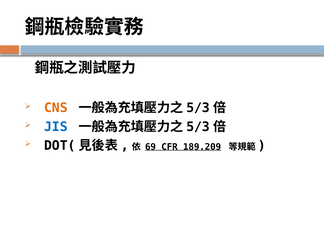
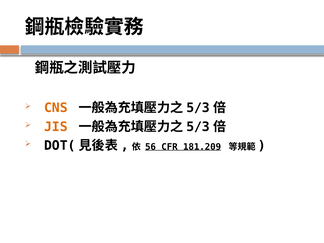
JIS colour: blue -> orange
69: 69 -> 56
189.209: 189.209 -> 181.209
